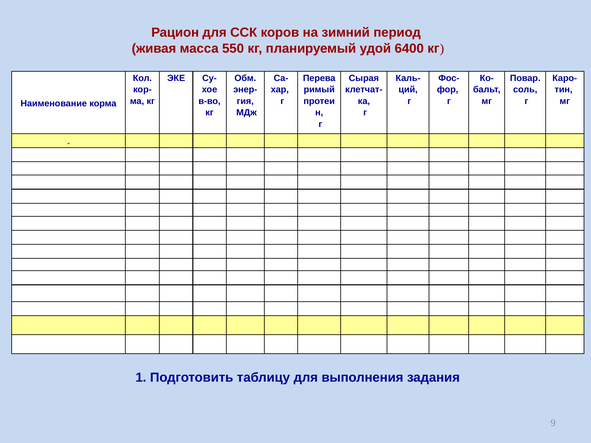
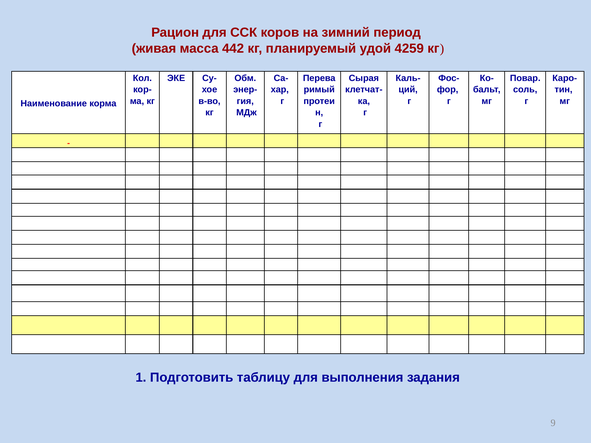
550: 550 -> 442
6400: 6400 -> 4259
